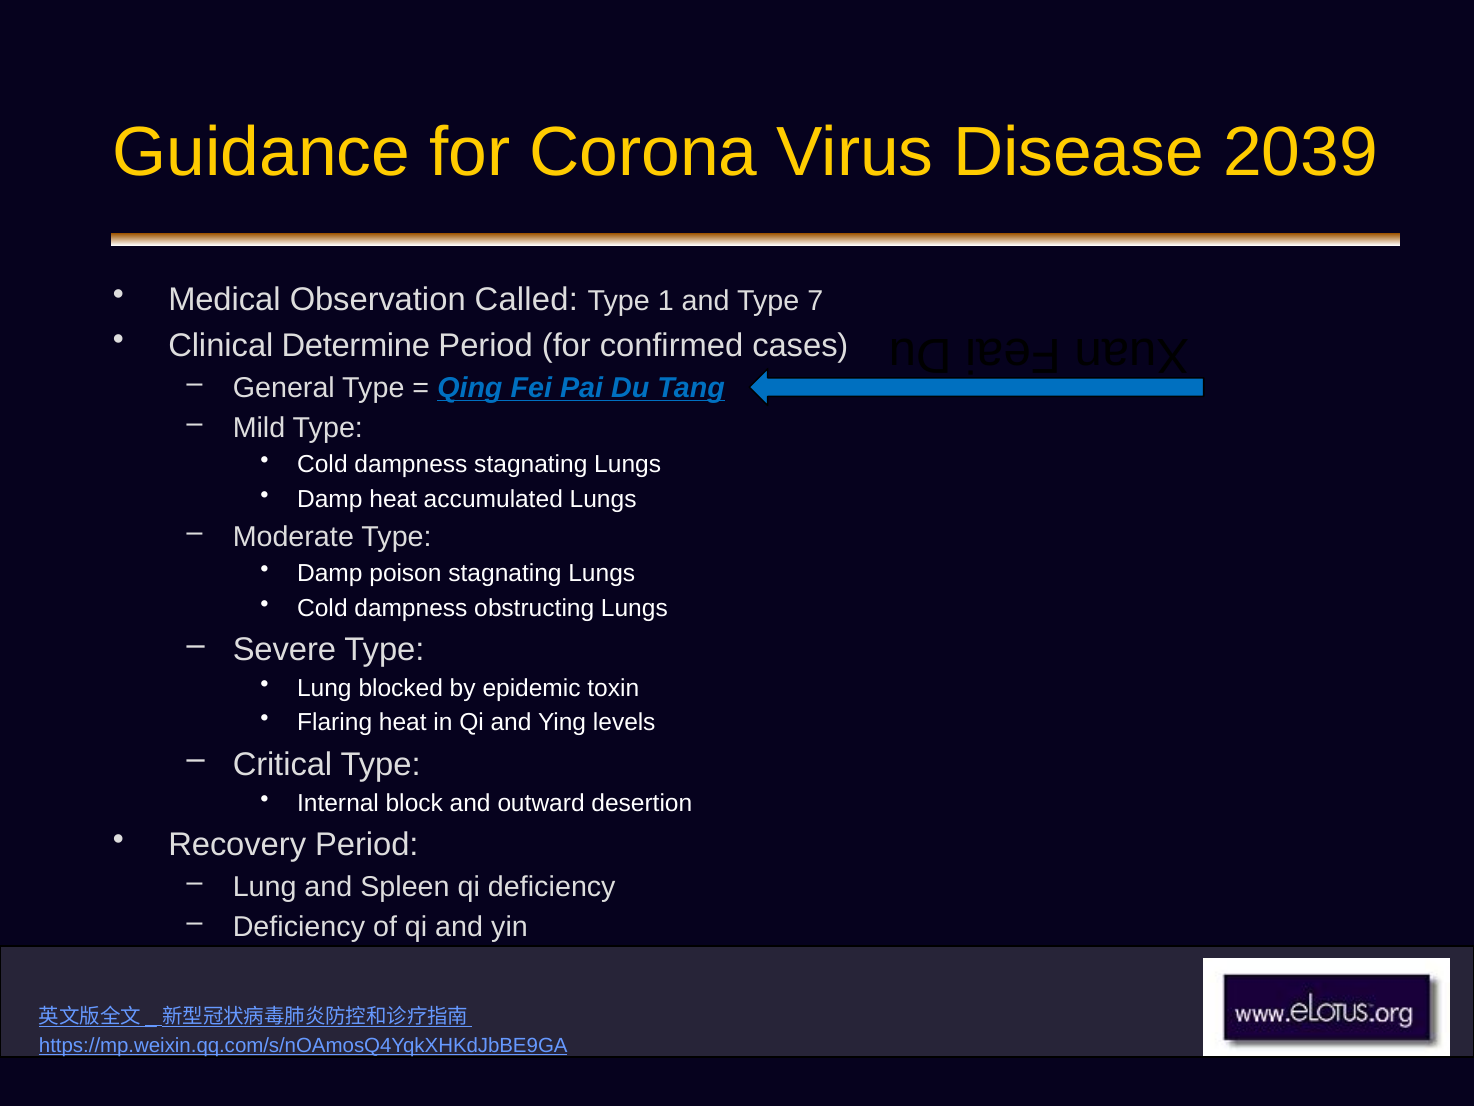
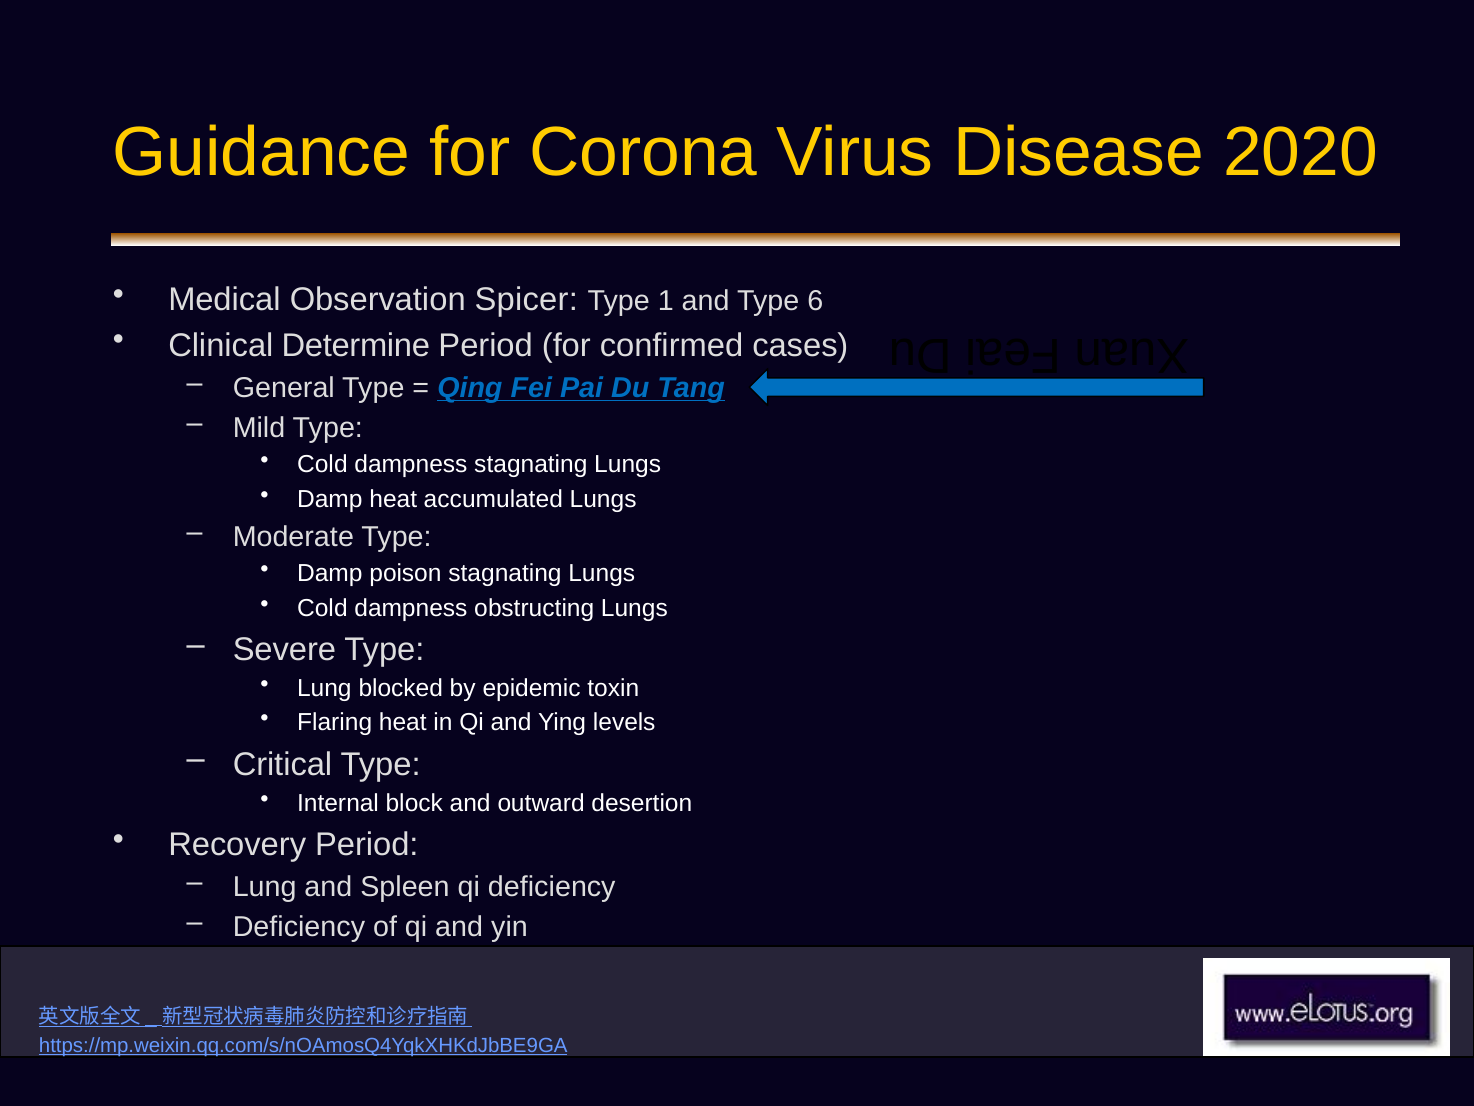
2039: 2039 -> 2020
Called: Called -> Spicer
7: 7 -> 6
